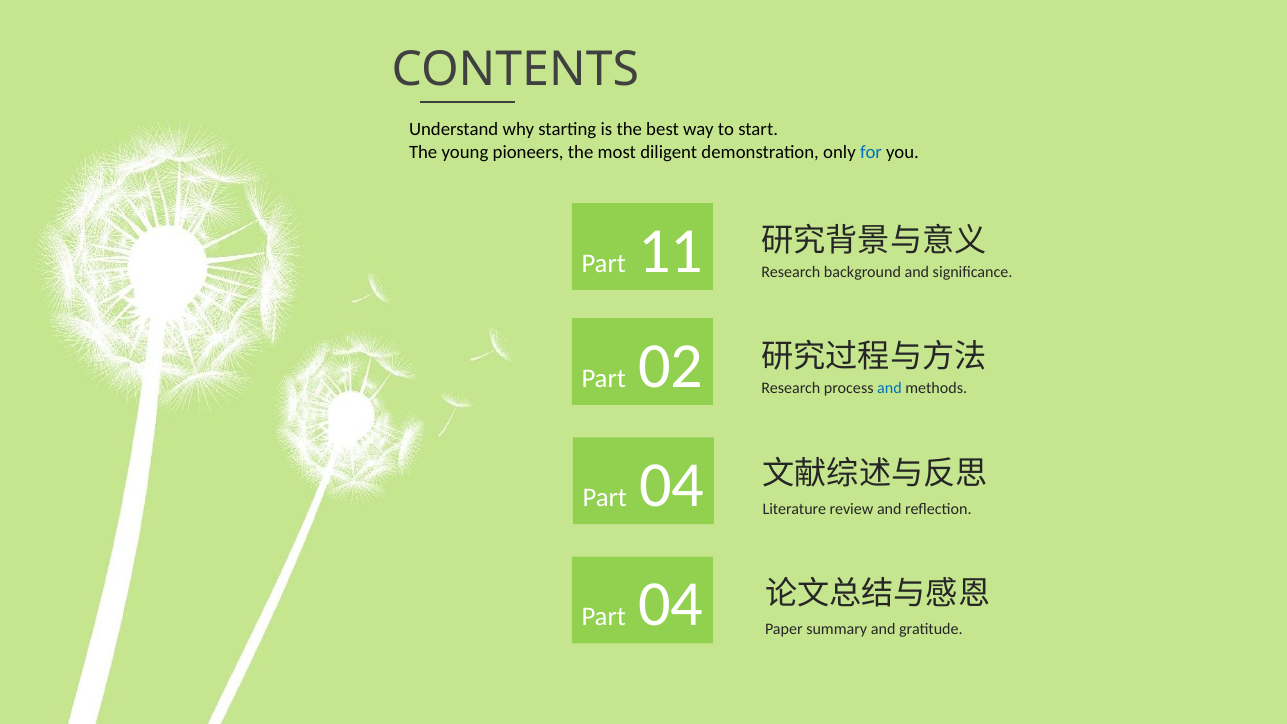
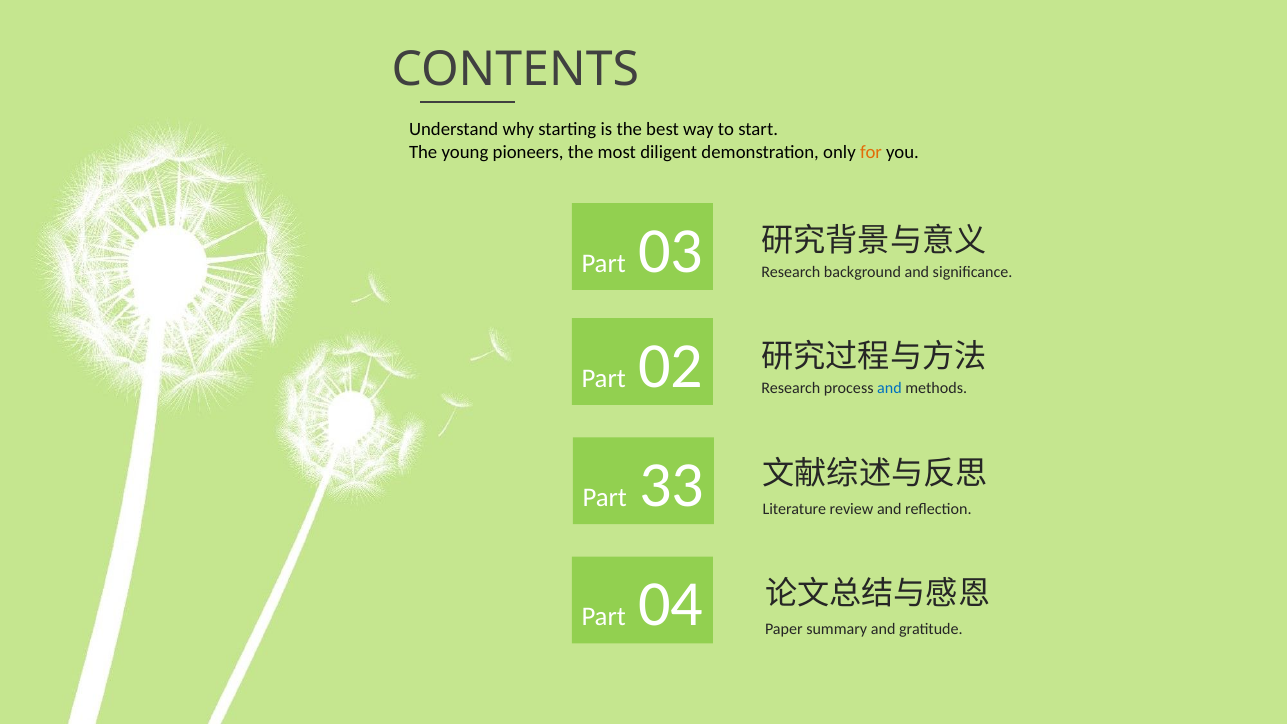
for colour: blue -> orange
11: 11 -> 03
04 at (672, 485): 04 -> 33
